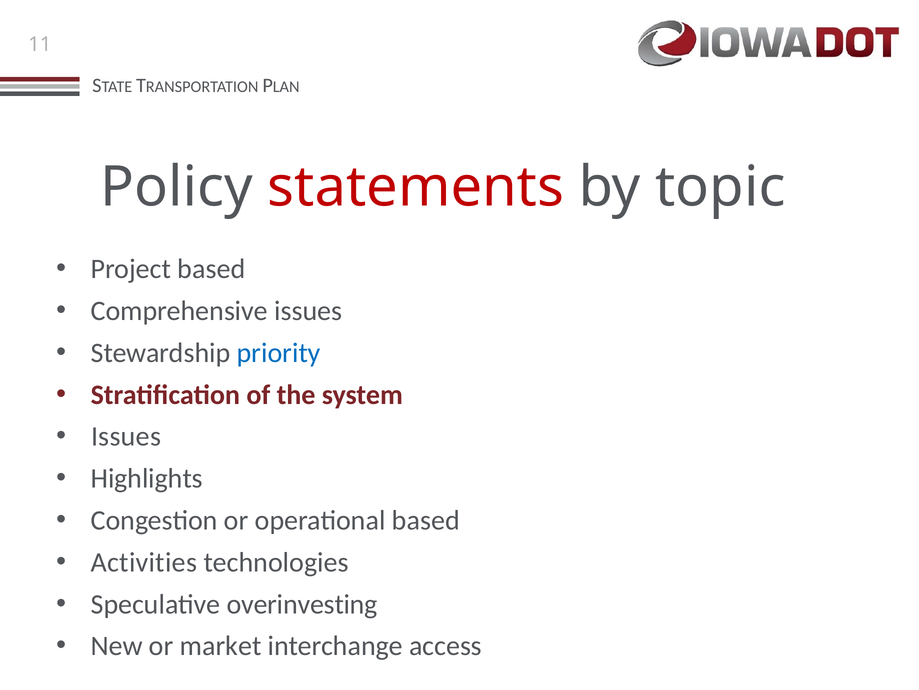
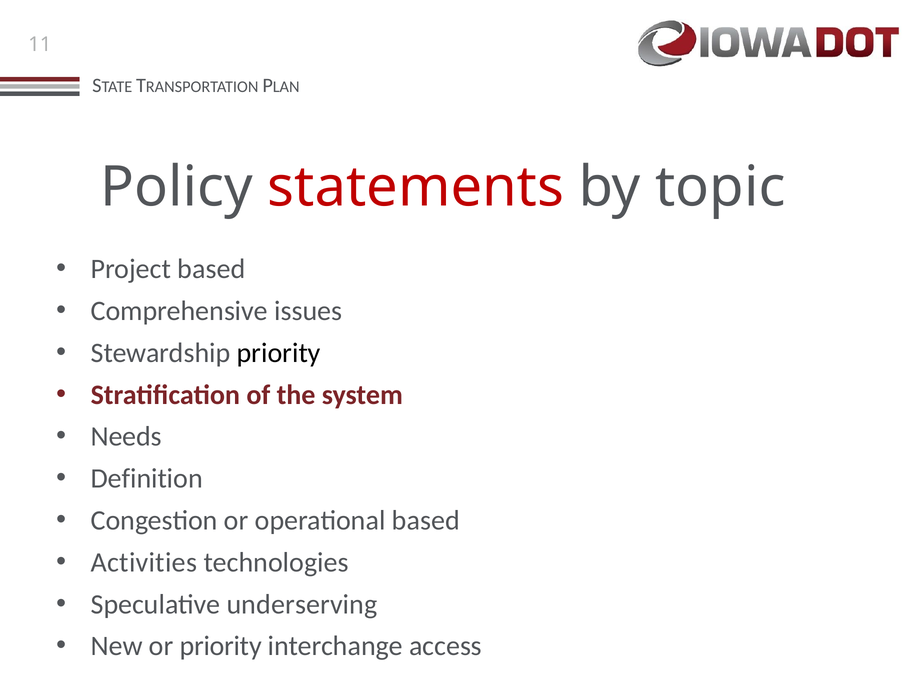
priority at (279, 352) colour: blue -> black
Issues at (126, 436): Issues -> Needs
Highlights: Highlights -> Definition
overinvesting: overinvesting -> underserving
or market: market -> priority
